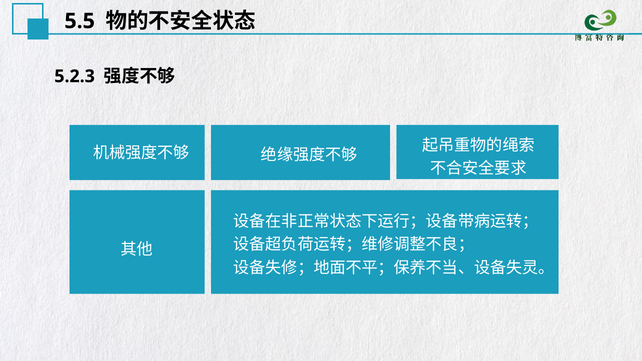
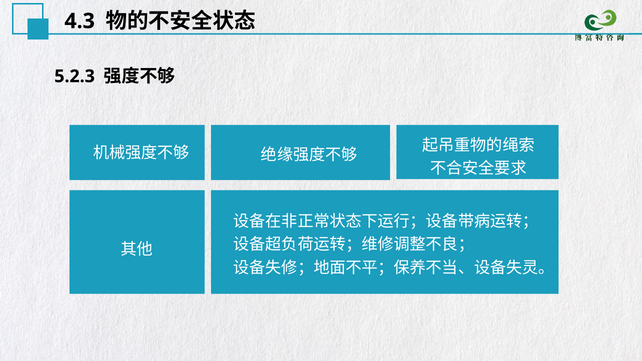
5.5: 5.5 -> 4.3
